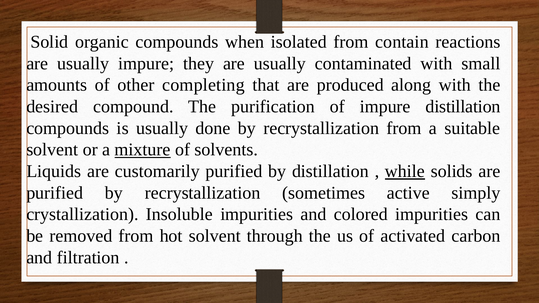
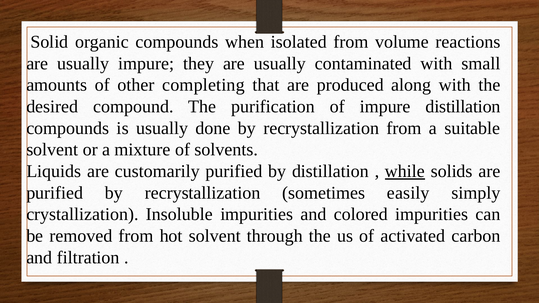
contain: contain -> volume
mixture underline: present -> none
active: active -> easily
